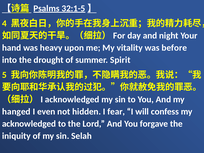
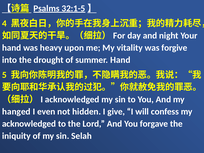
before: before -> forgive
summer Spirit: Spirit -> Hand
fear: fear -> give
